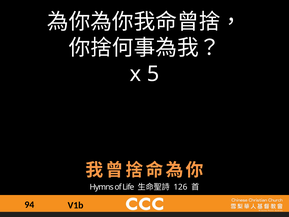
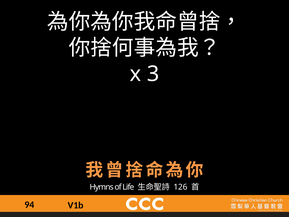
5: 5 -> 3
